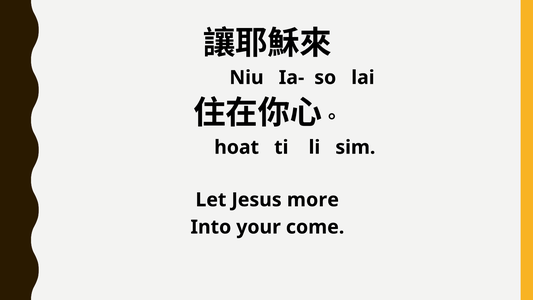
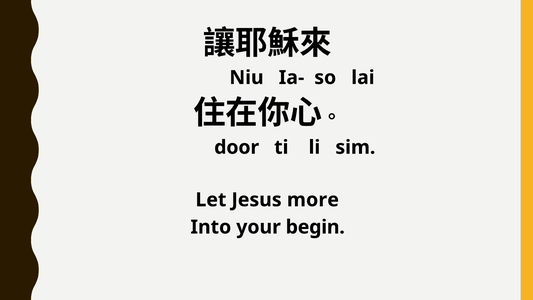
hoat: hoat -> door
come: come -> begin
